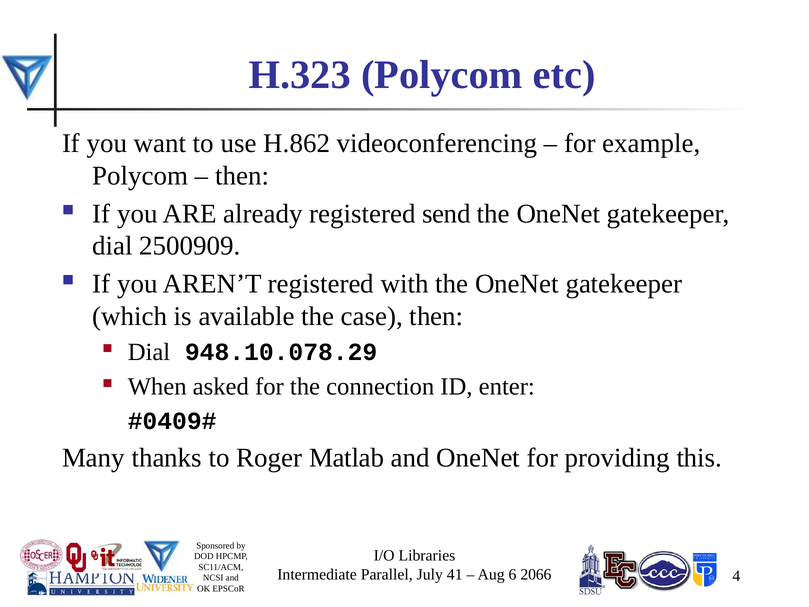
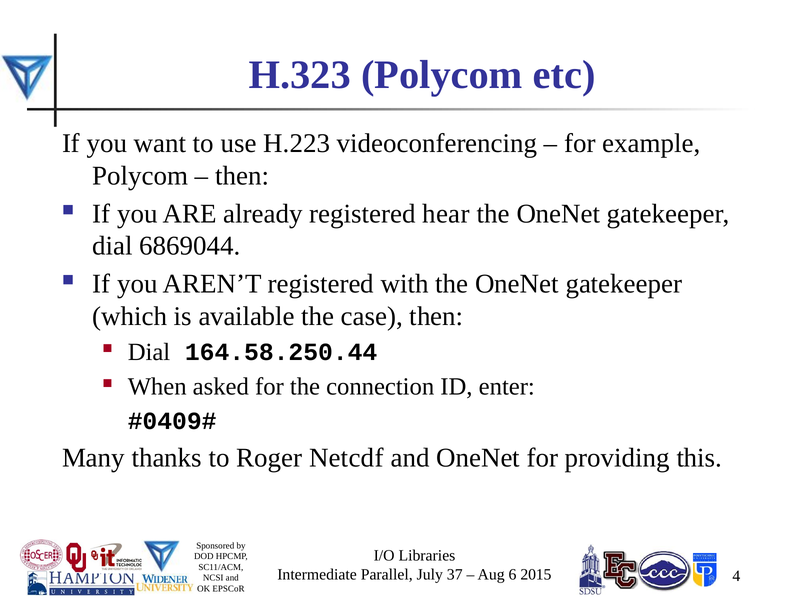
H.862: H.862 -> H.223
send: send -> hear
2500909: 2500909 -> 6869044
948.10.078.29: 948.10.078.29 -> 164.58.250.44
Matlab: Matlab -> Netcdf
41: 41 -> 37
2066: 2066 -> 2015
